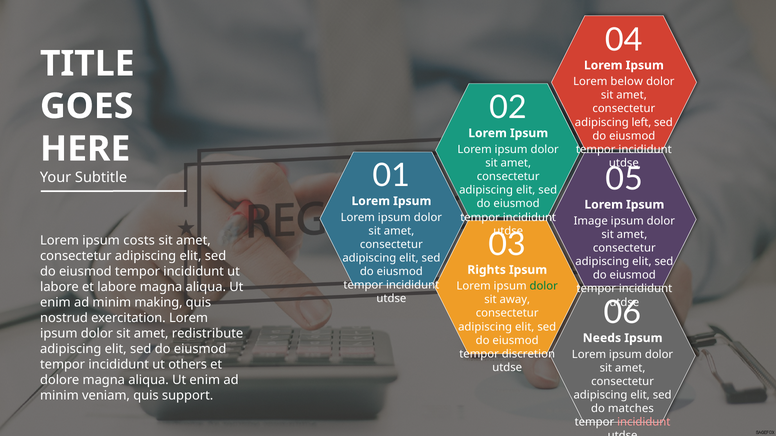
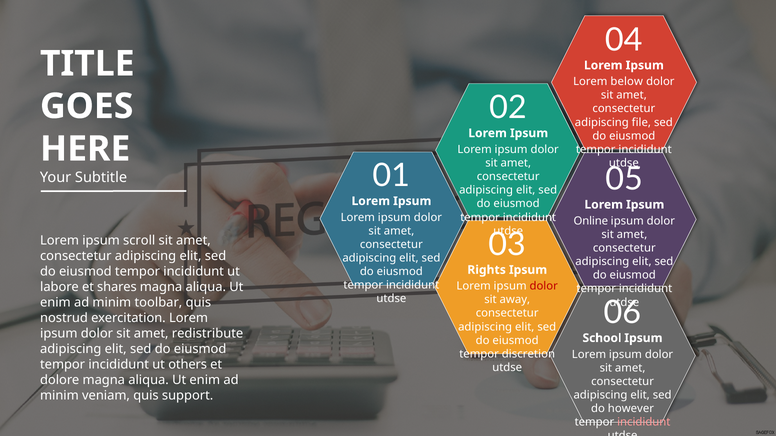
left: left -> file
Image: Image -> Online
costs: costs -> scroll
dolor at (544, 286) colour: green -> red
et labore: labore -> shares
making: making -> toolbar
Needs: Needs -> School
matches: matches -> however
